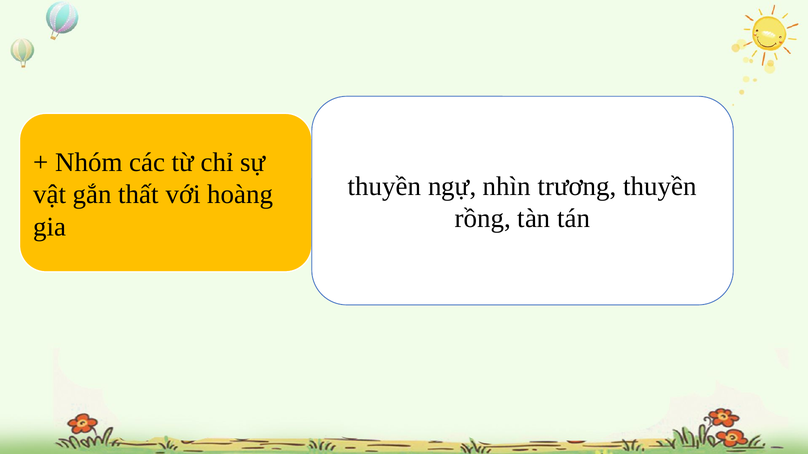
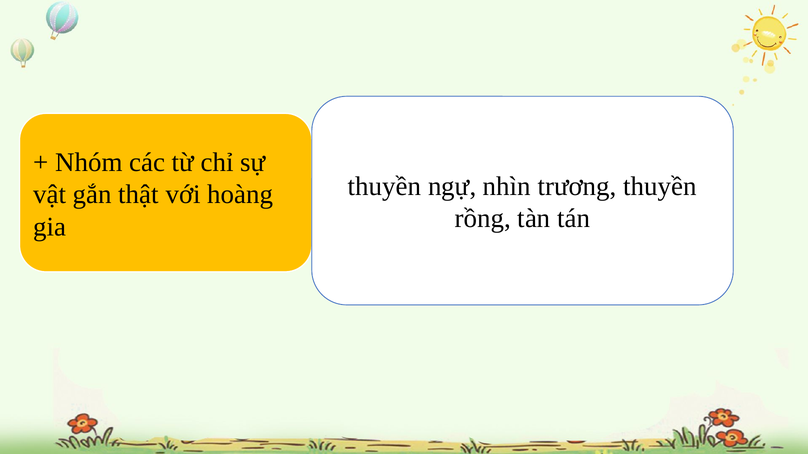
thất: thất -> thật
